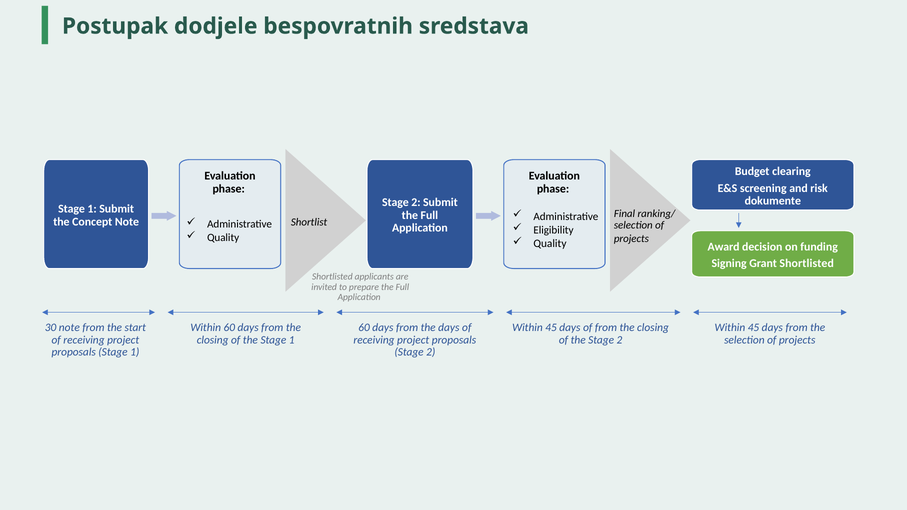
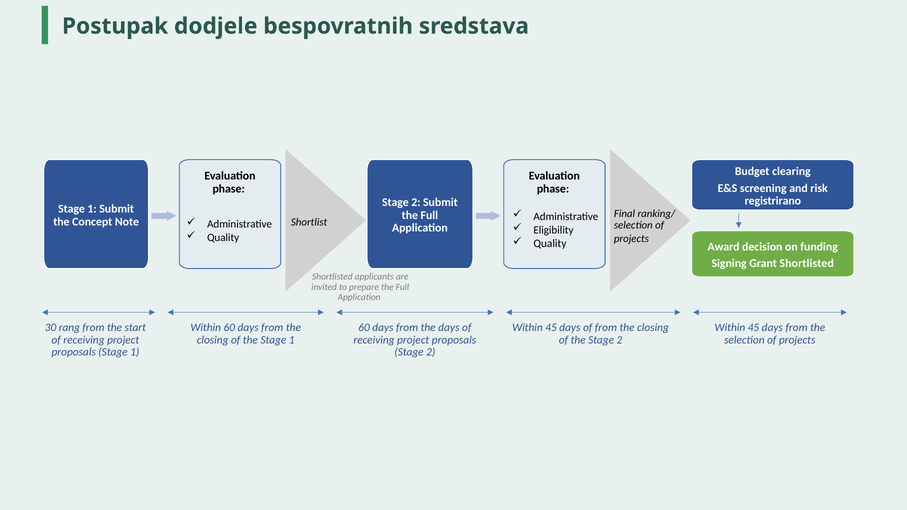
dokumente: dokumente -> registrirano
30 note: note -> rang
